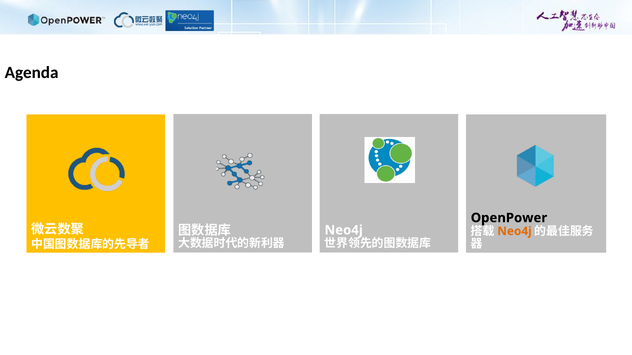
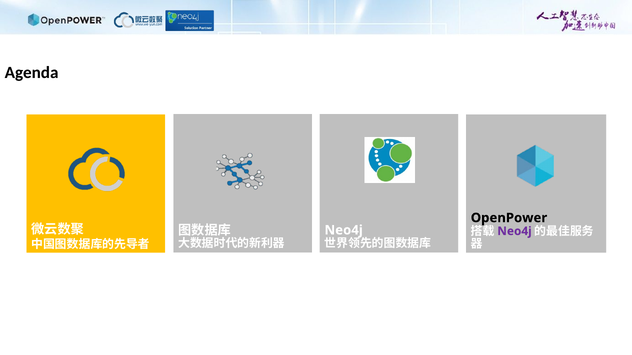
Neo4j at (514, 231) colour: orange -> purple
